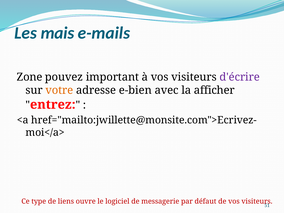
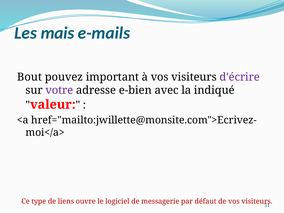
Zone: Zone -> Bout
votre colour: orange -> purple
afficher: afficher -> indiqué
entrez: entrez -> valeur
